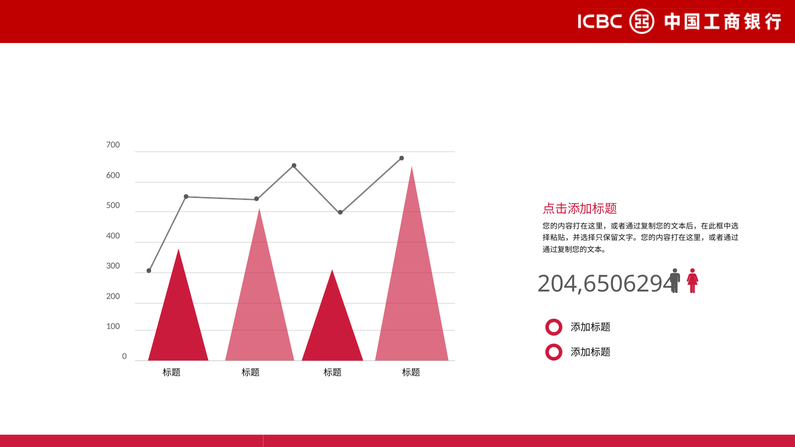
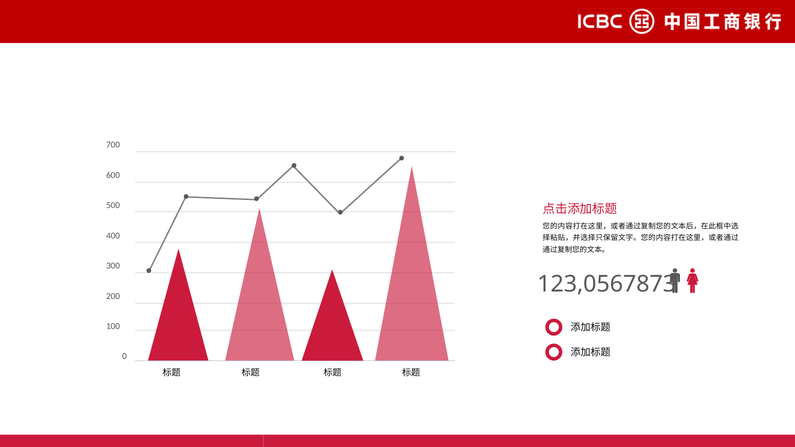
204,6506294: 204,6506294 -> 123,0567873
